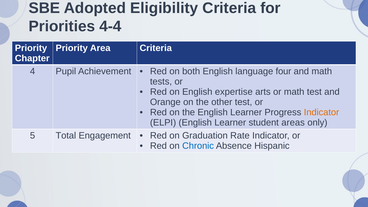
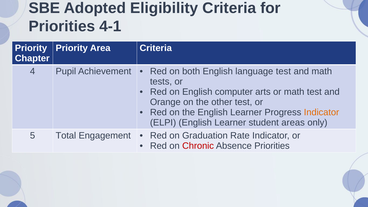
4-4: 4-4 -> 4-1
language four: four -> test
expertise: expertise -> computer
Chronic colour: blue -> red
Absence Hispanic: Hispanic -> Priorities
